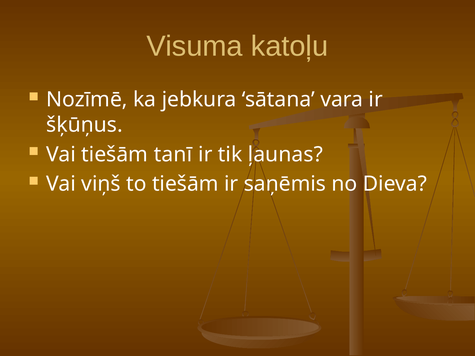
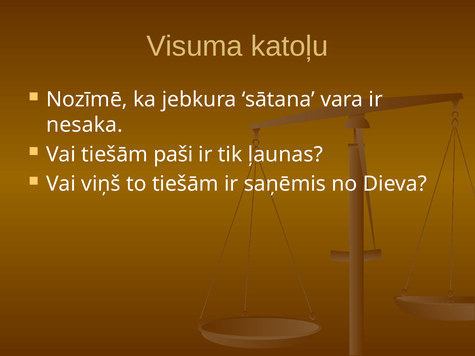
šķūņus: šķūņus -> nesaka
tanī: tanī -> paši
